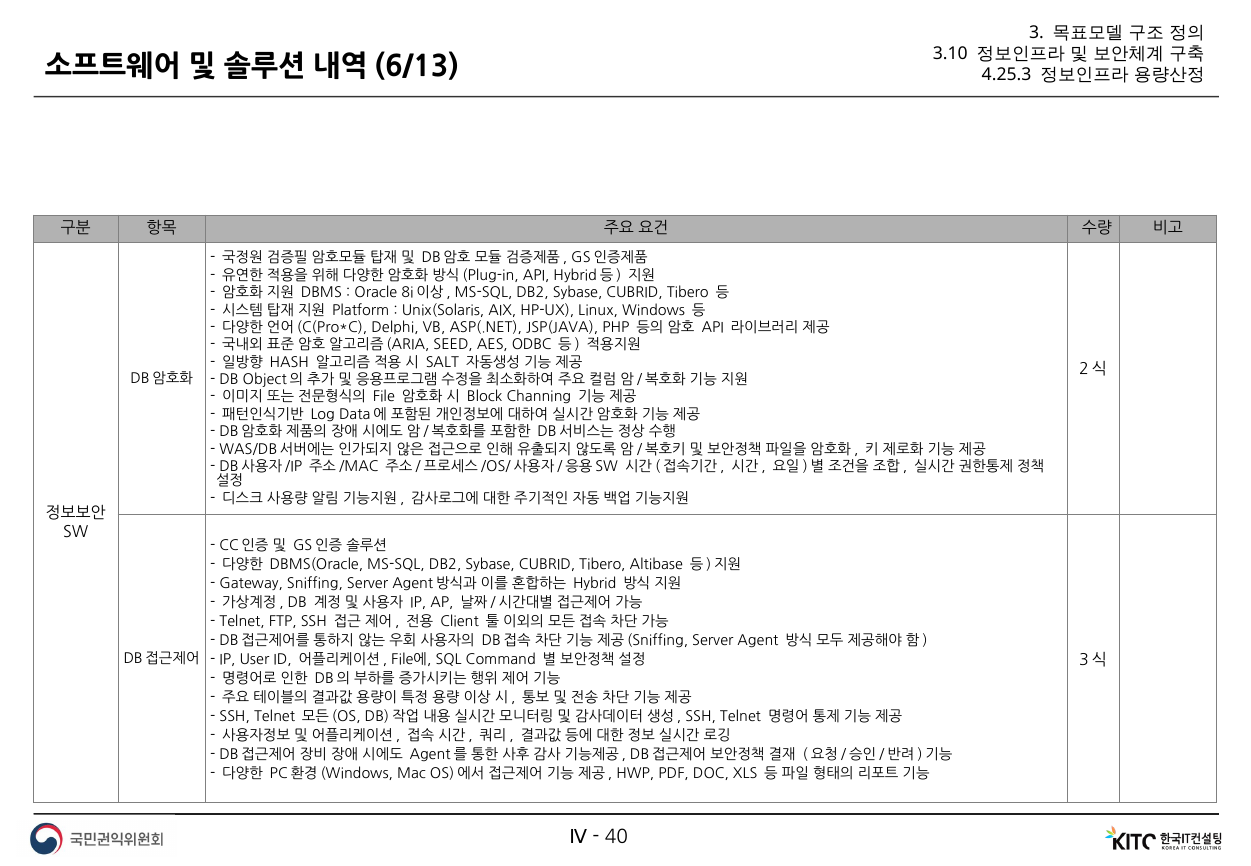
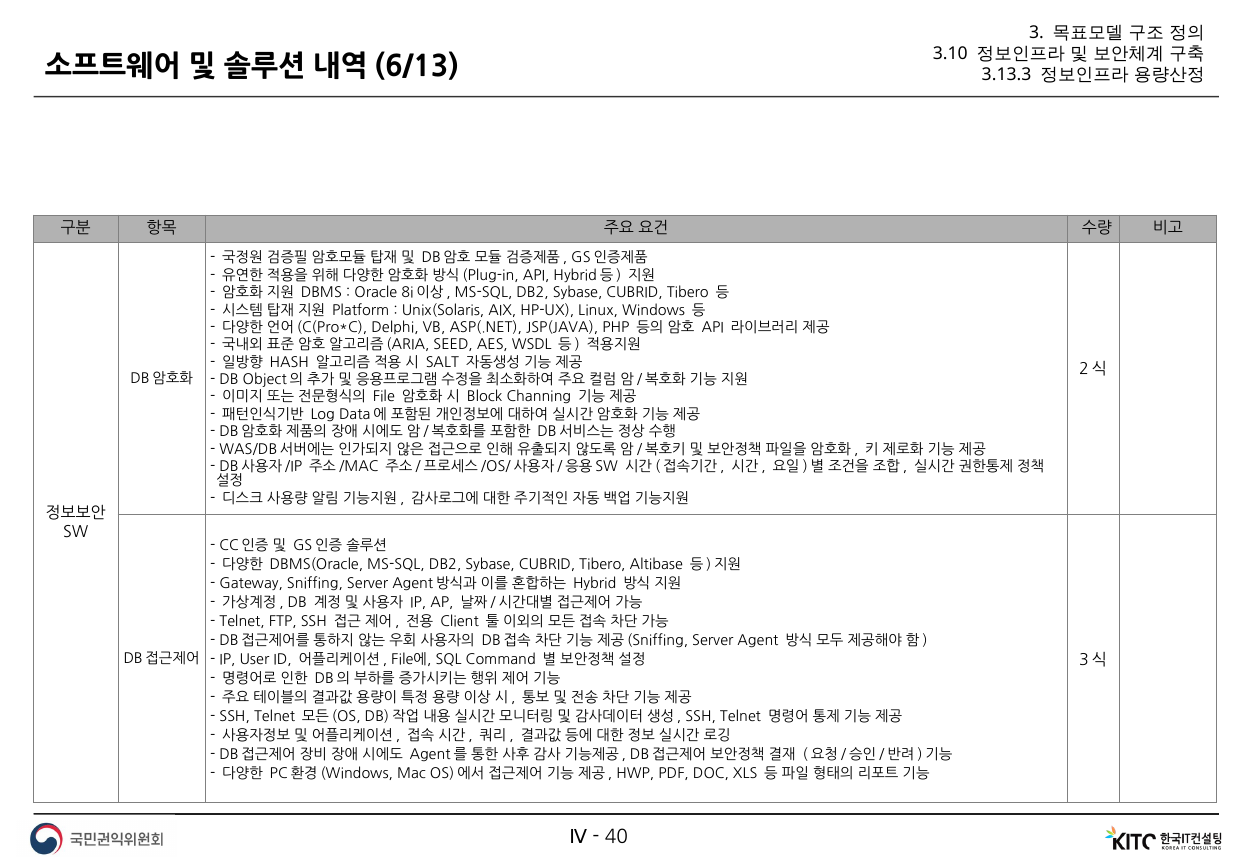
4.25.3: 4.25.3 -> 3.13.3
ODBC: ODBC -> WSDL
